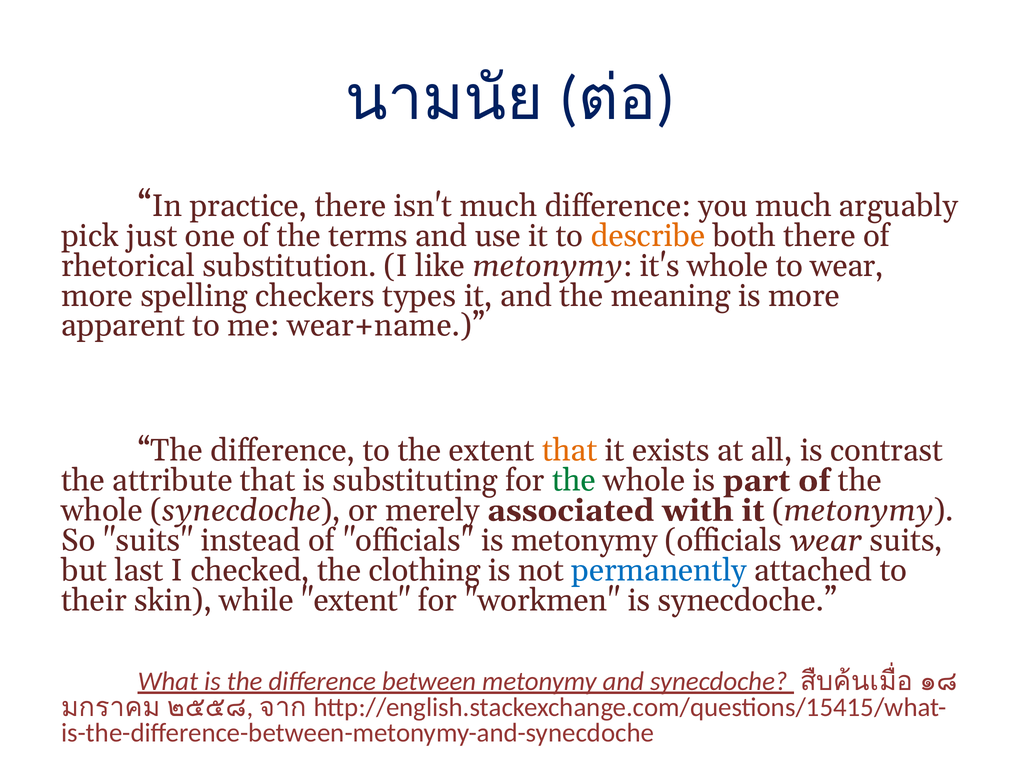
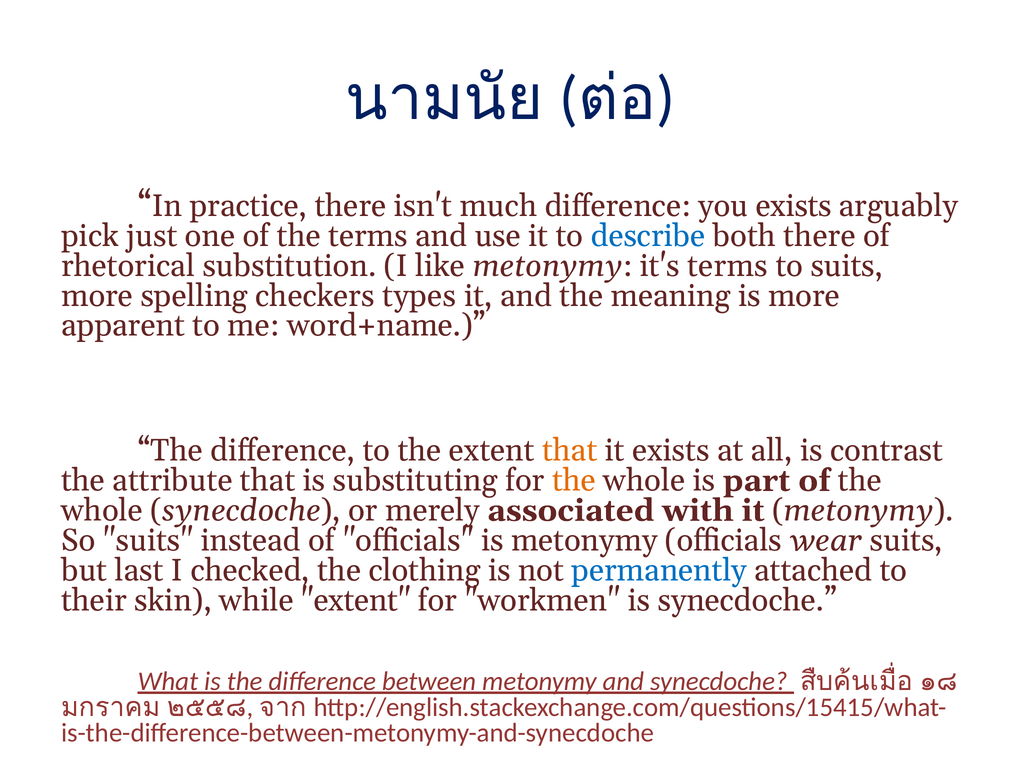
you much: much -> exists
describe colour: orange -> blue
it's whole: whole -> terms
to wear: wear -> suits
wear+name: wear+name -> word+name
the at (574, 481) colour: green -> orange
